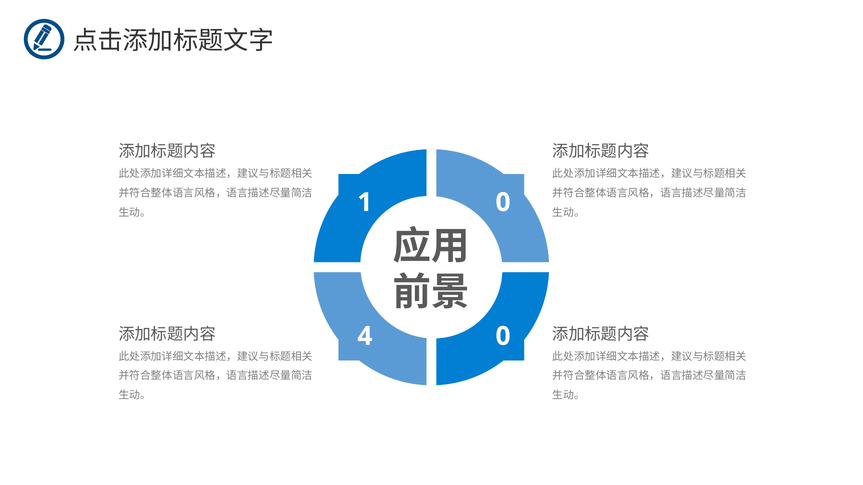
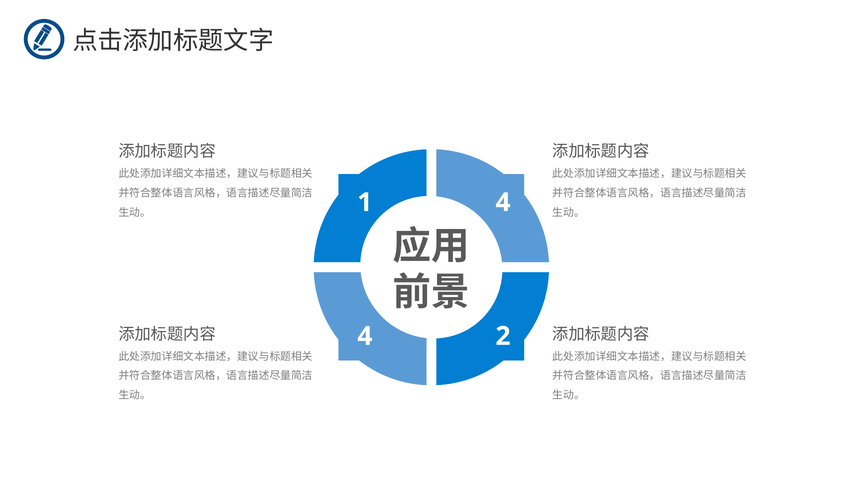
1 0: 0 -> 4
4 0: 0 -> 2
